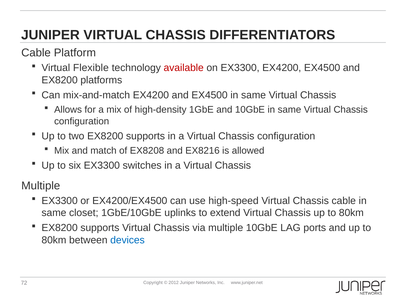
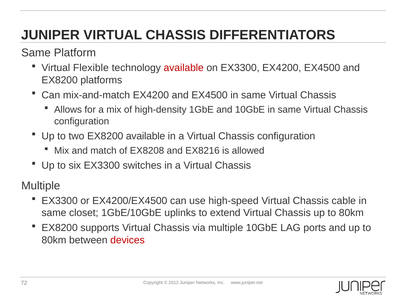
Cable at (36, 53): Cable -> Same
two EX8200 supports: supports -> available
devices colour: blue -> red
